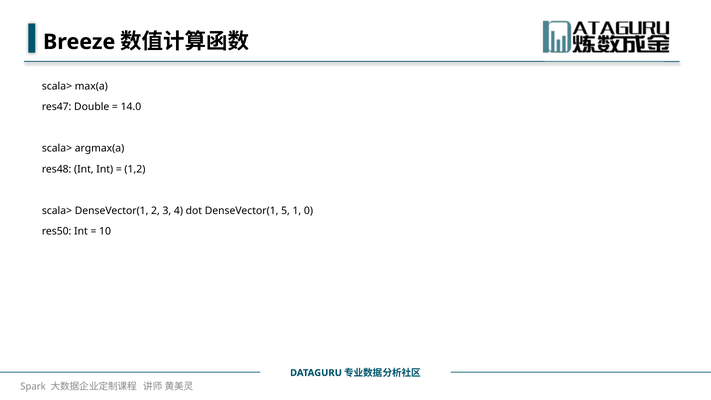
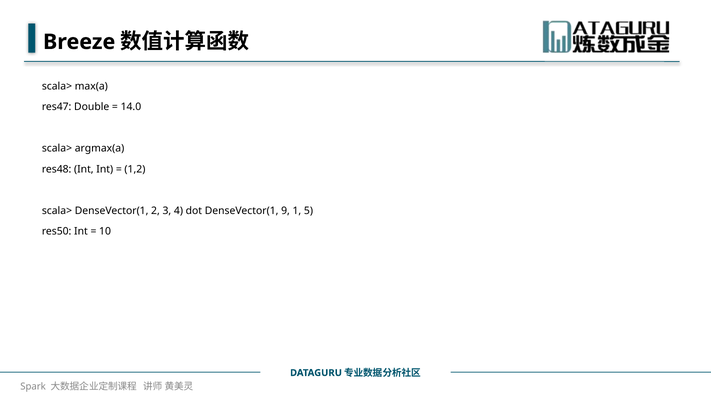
5: 5 -> 9
0: 0 -> 5
